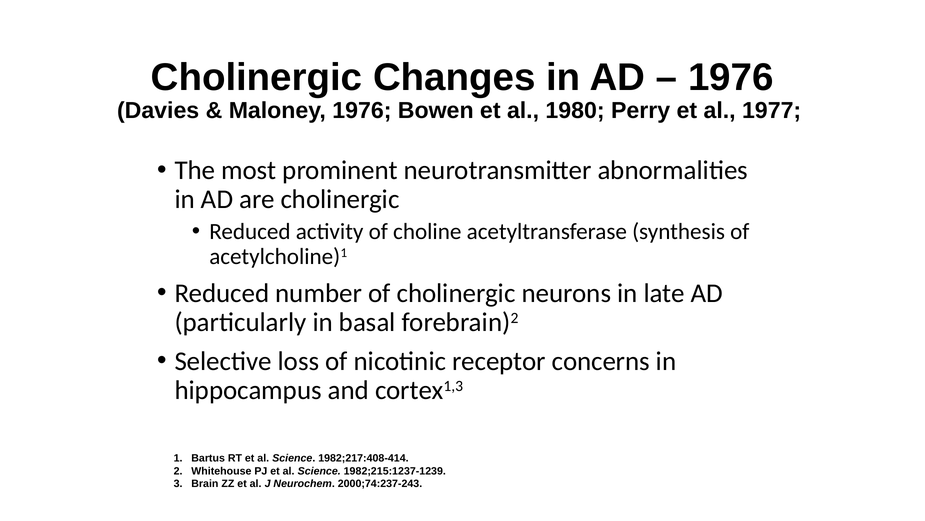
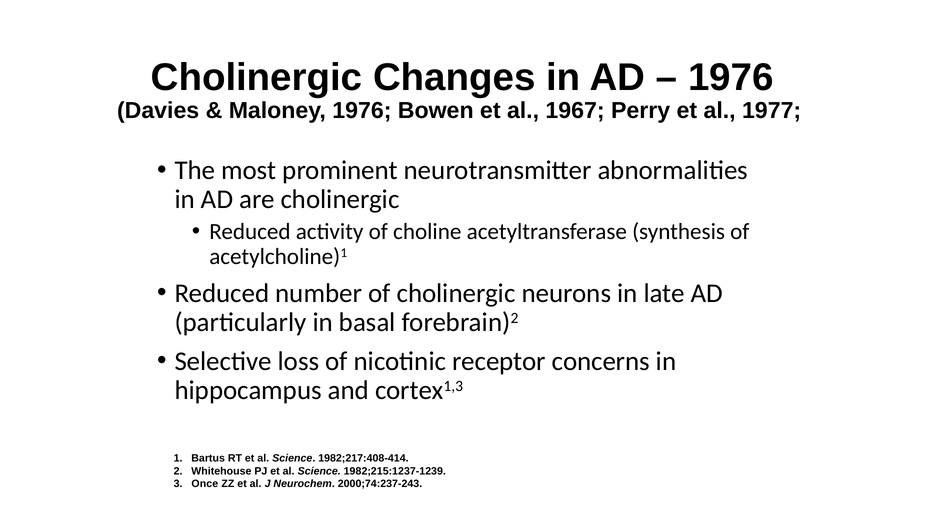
1980: 1980 -> 1967
Brain: Brain -> Once
